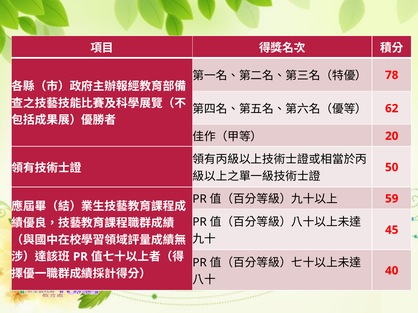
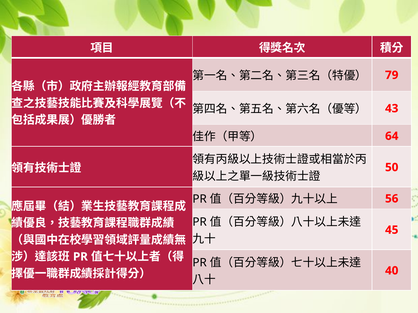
78: 78 -> 79
62: 62 -> 43
20: 20 -> 64
59: 59 -> 56
